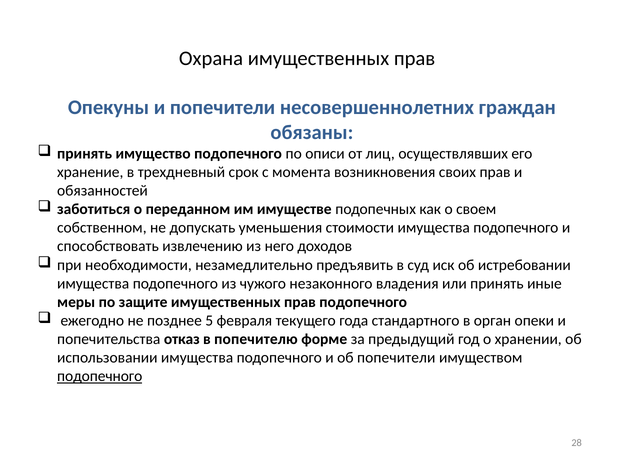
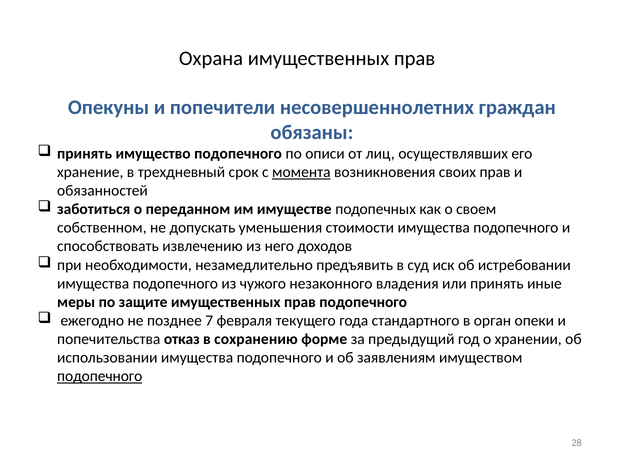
момента underline: none -> present
5: 5 -> 7
попечителю: попечителю -> сохранению
об попечители: попечители -> заявлениям
